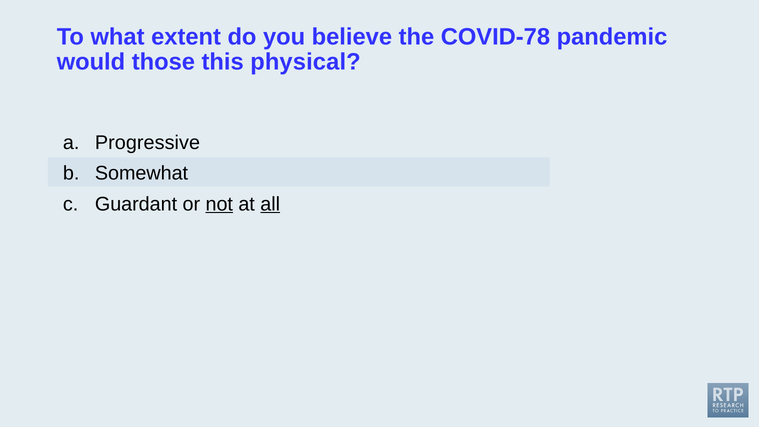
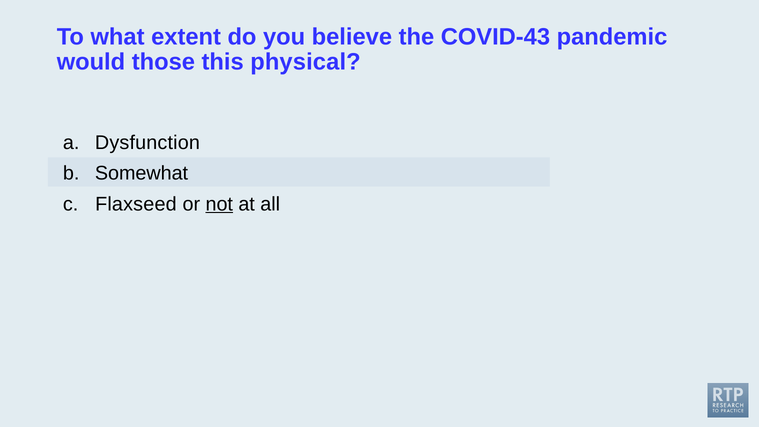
COVID-78: COVID-78 -> COVID-43
Progressive: Progressive -> Dysfunction
Guardant: Guardant -> Flaxseed
all underline: present -> none
